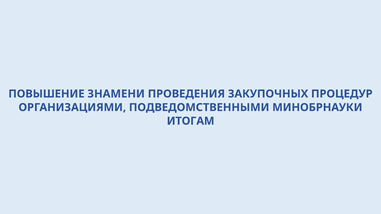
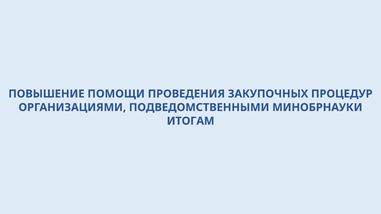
ЗНАМЕНИ: ЗНАМЕНИ -> ПОМОЩИ
